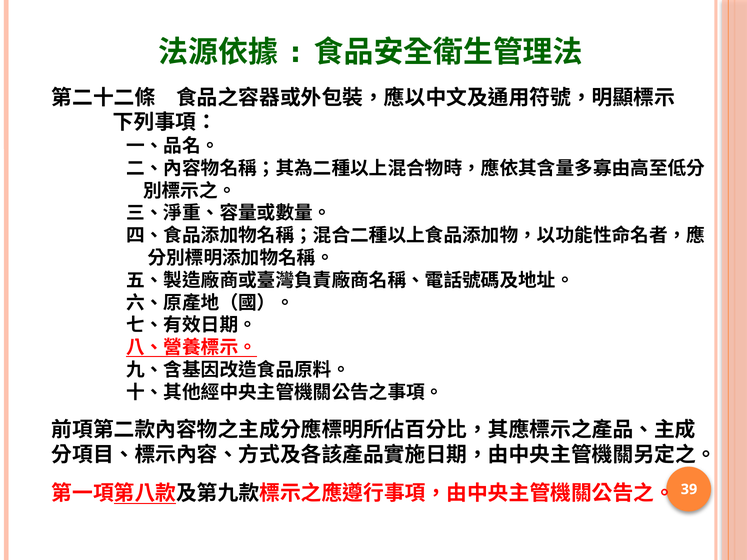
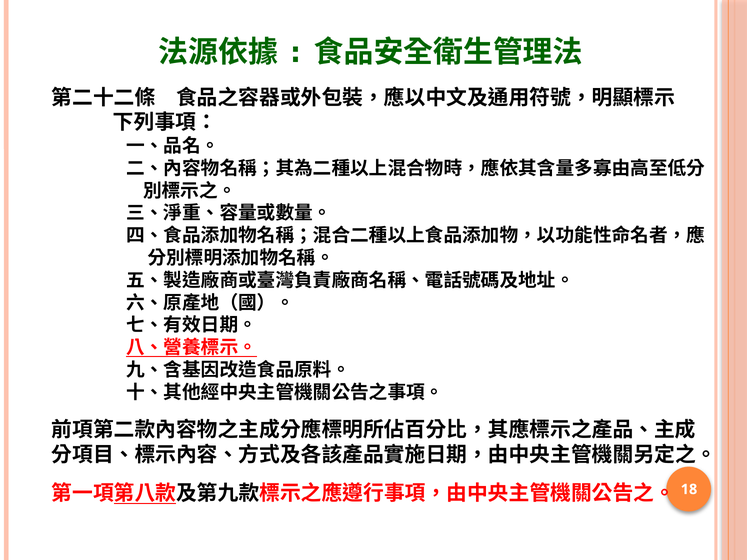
39: 39 -> 18
